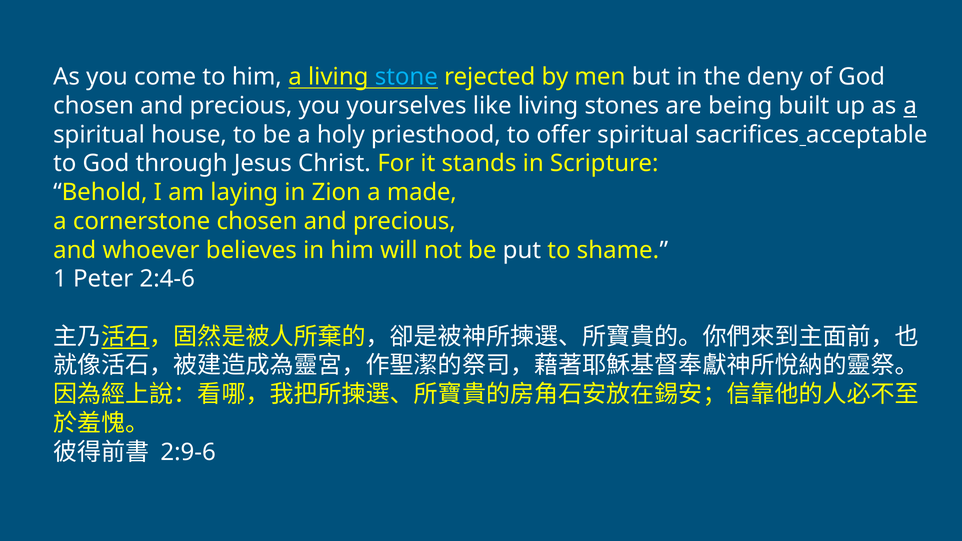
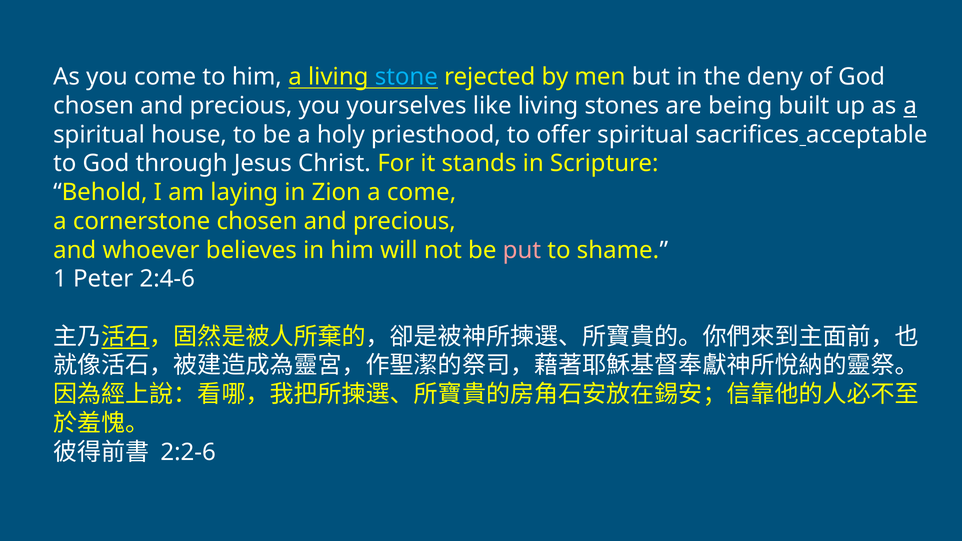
a made: made -> come
put colour: white -> pink
2:9-6: 2:9-6 -> 2:2-6
